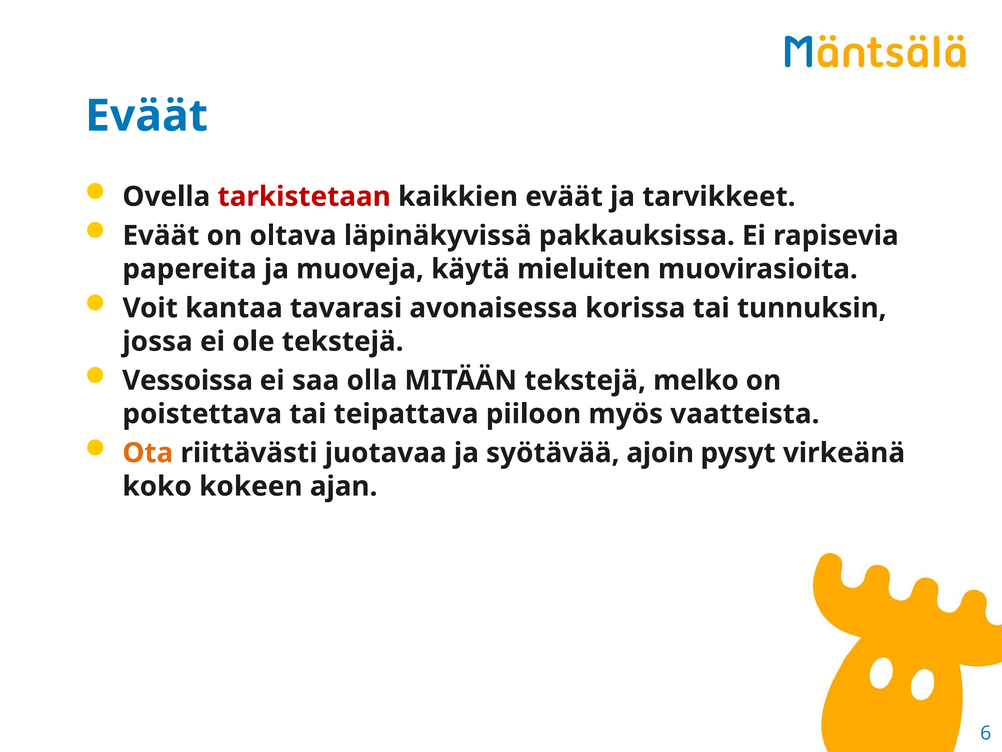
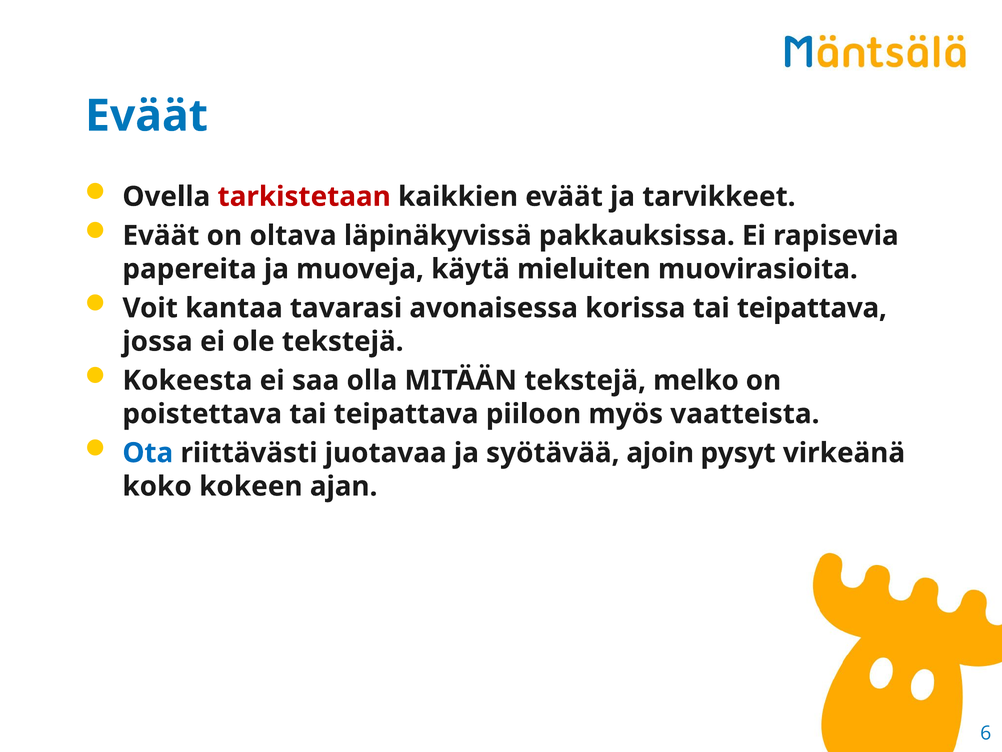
korissa tai tunnuksin: tunnuksin -> teipattava
Vessoissa: Vessoissa -> Kokeesta
Ota colour: orange -> blue
